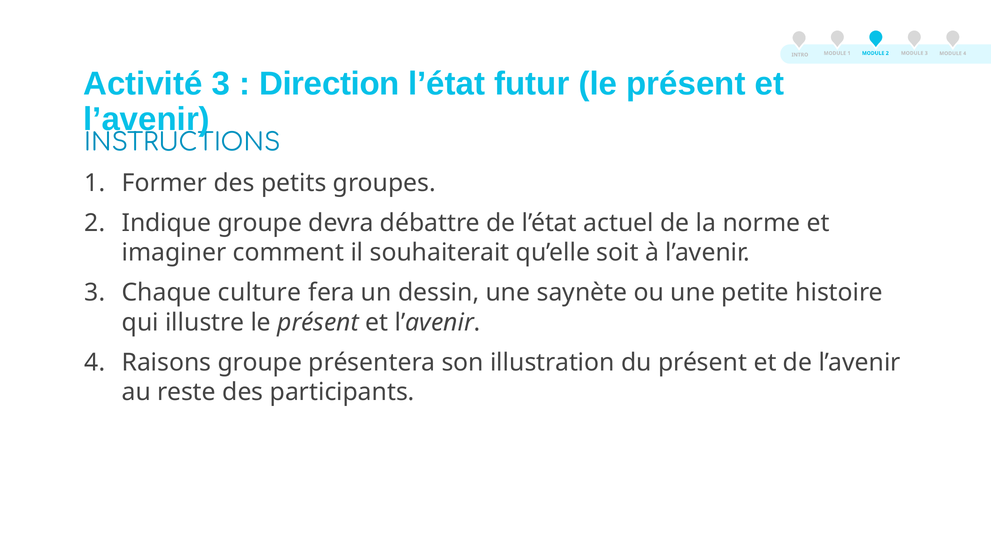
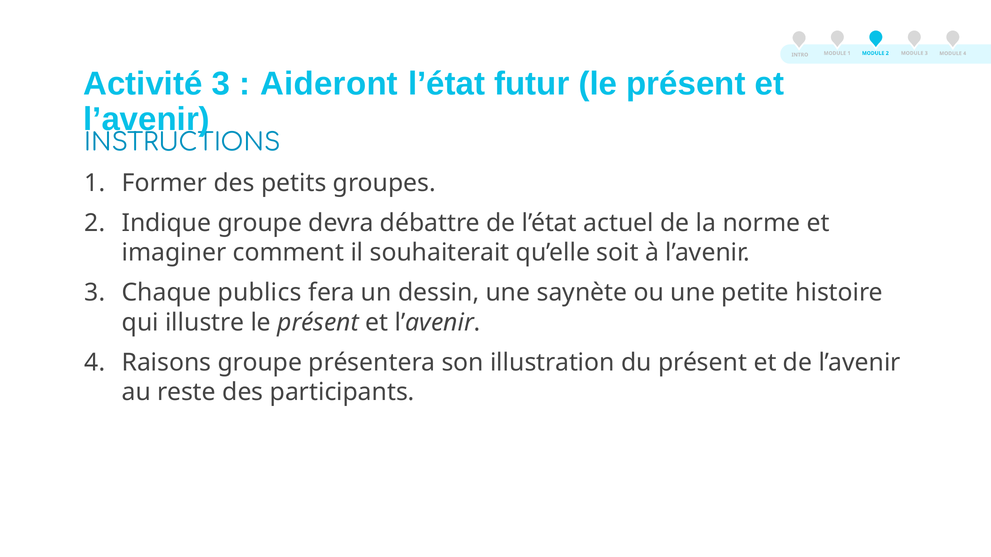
Direction: Direction -> Aideront
culture: culture -> publics
